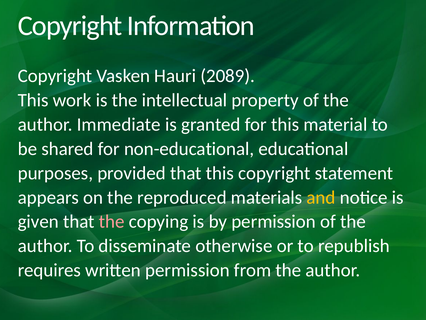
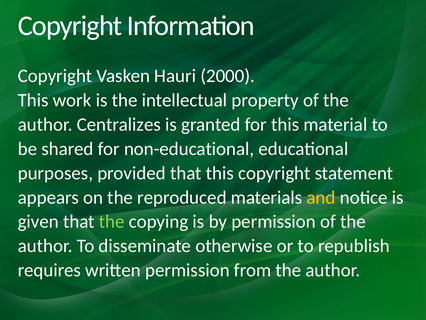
2089: 2089 -> 2000
Immediate: Immediate -> Centralizes
the at (112, 221) colour: pink -> light green
